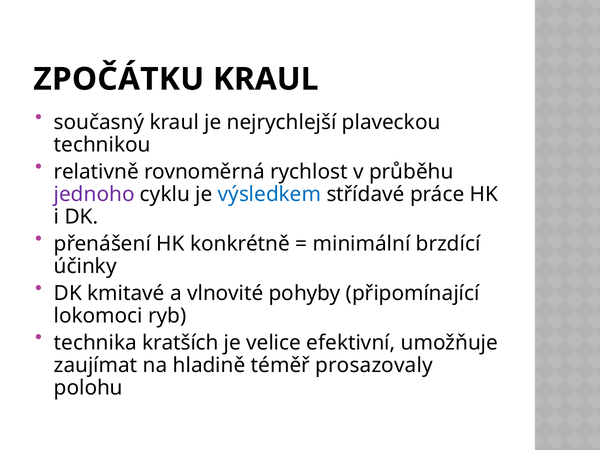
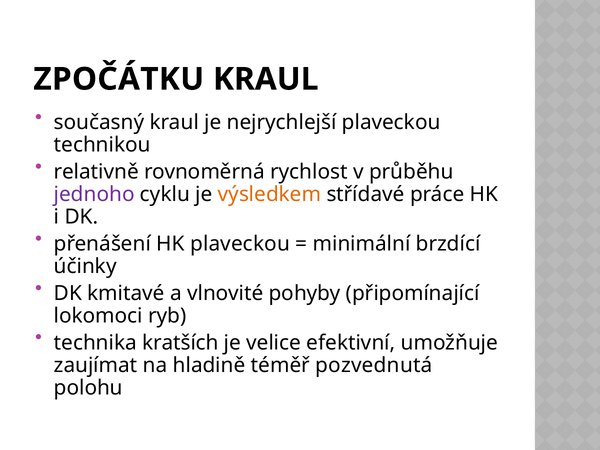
výsledkem colour: blue -> orange
HK konkrétně: konkrétně -> plaveckou
prosazovaly: prosazovaly -> pozvednutá
